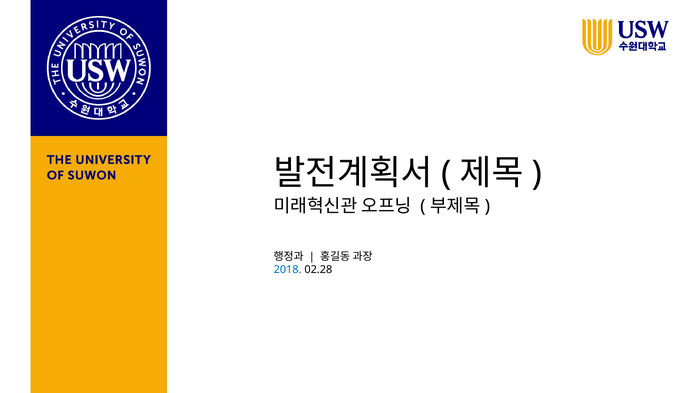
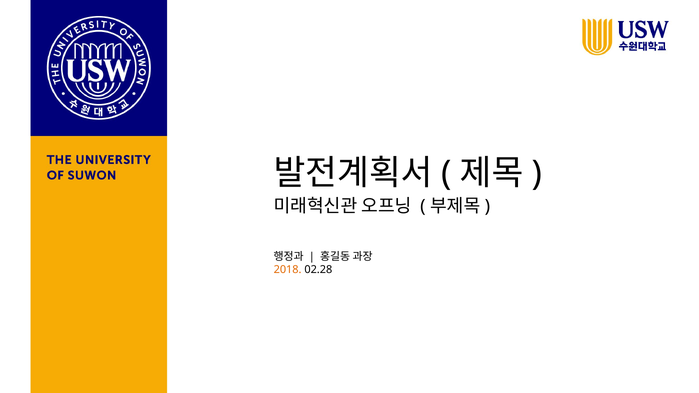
2018 colour: blue -> orange
